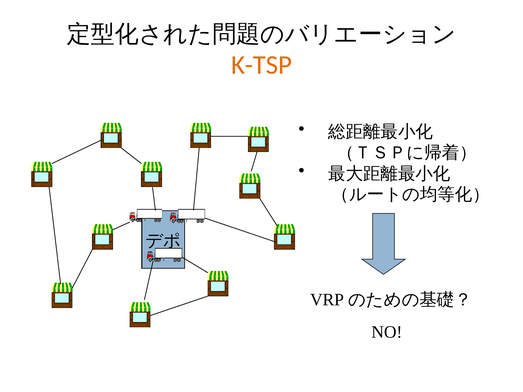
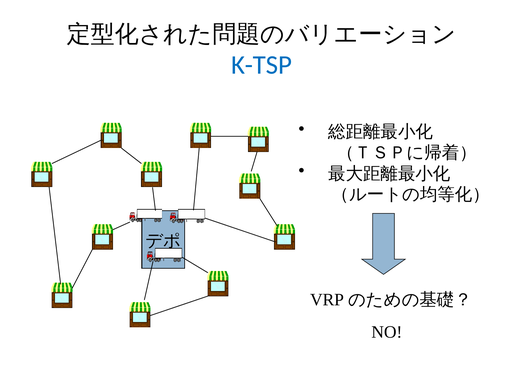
K-TSP colour: orange -> blue
